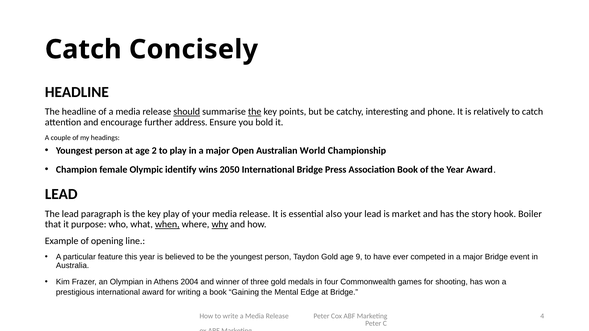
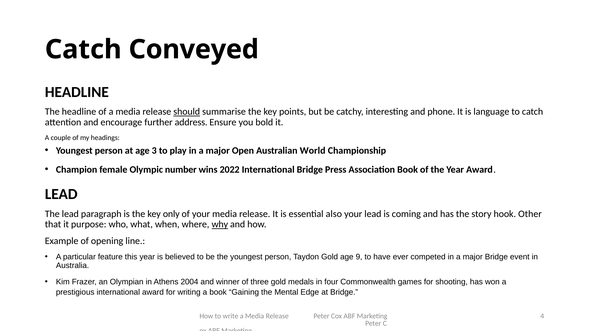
Concisely: Concisely -> Conveyed
the at (255, 112) underline: present -> none
relatively: relatively -> language
2: 2 -> 3
identify: identify -> number
2050: 2050 -> 2022
key play: play -> only
market: market -> coming
Boiler: Boiler -> Other
when underline: present -> none
